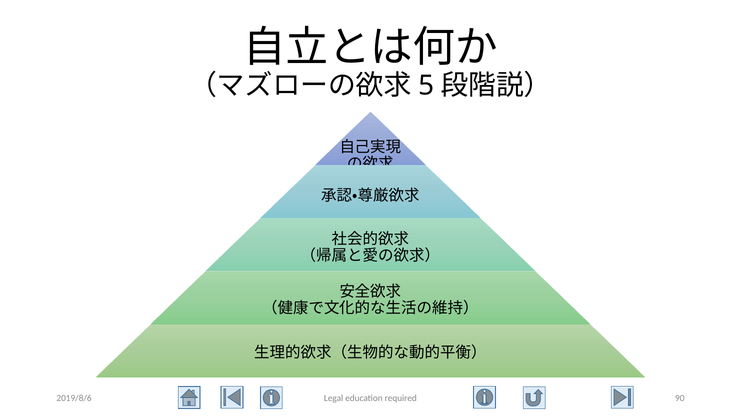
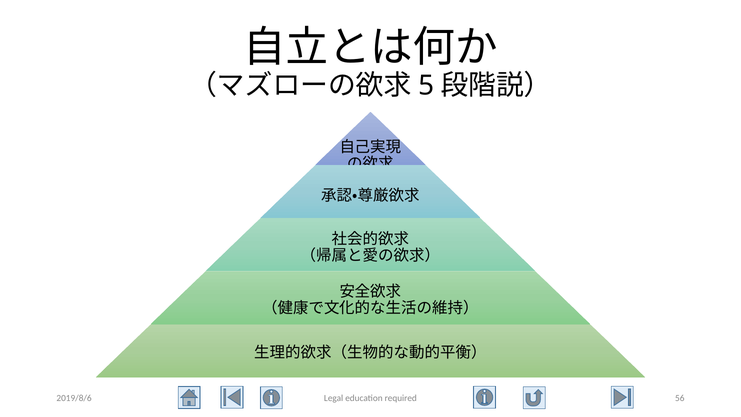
90: 90 -> 56
